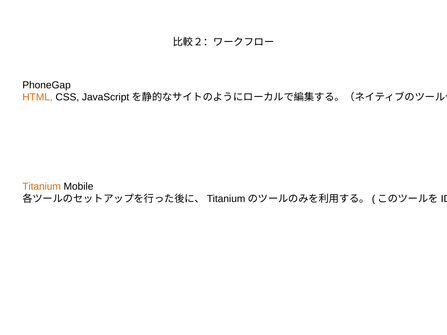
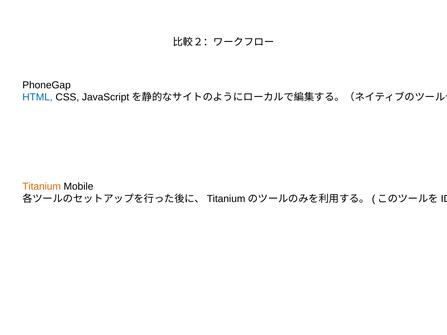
HTML colour: orange -> blue
